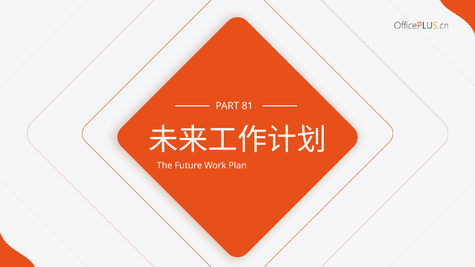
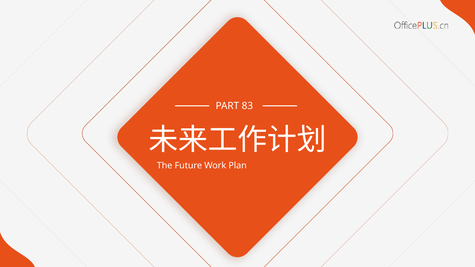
81: 81 -> 83
